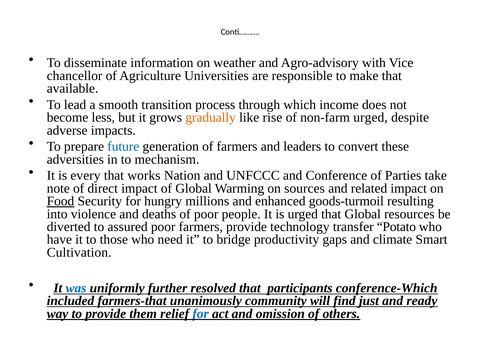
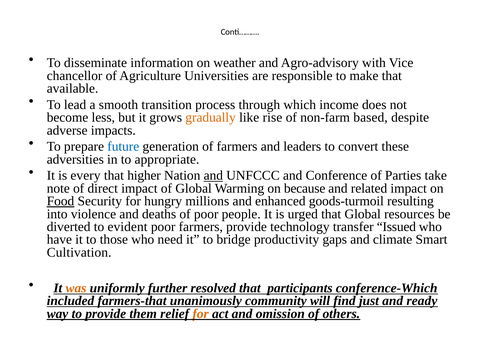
non-farm urged: urged -> based
mechanism: mechanism -> appropriate
works: works -> higher
and at (213, 176) underline: none -> present
sources: sources -> because
assured: assured -> evident
Potato: Potato -> Issued
was colour: blue -> orange
for at (201, 314) colour: blue -> orange
